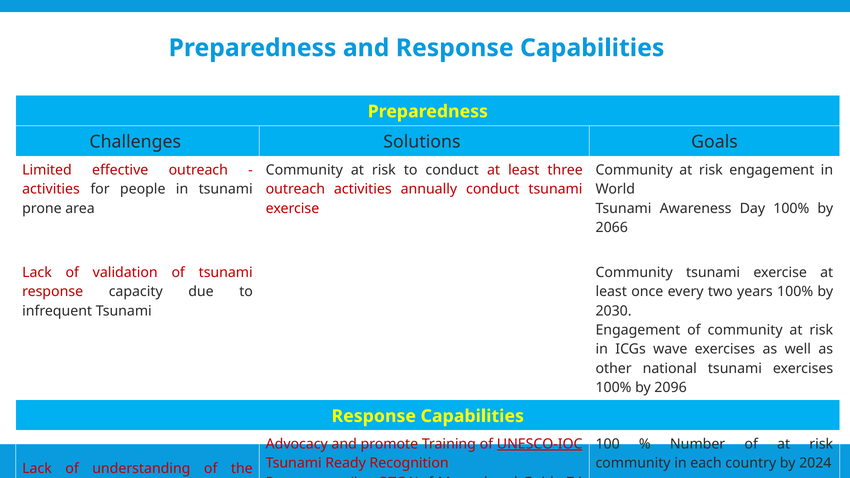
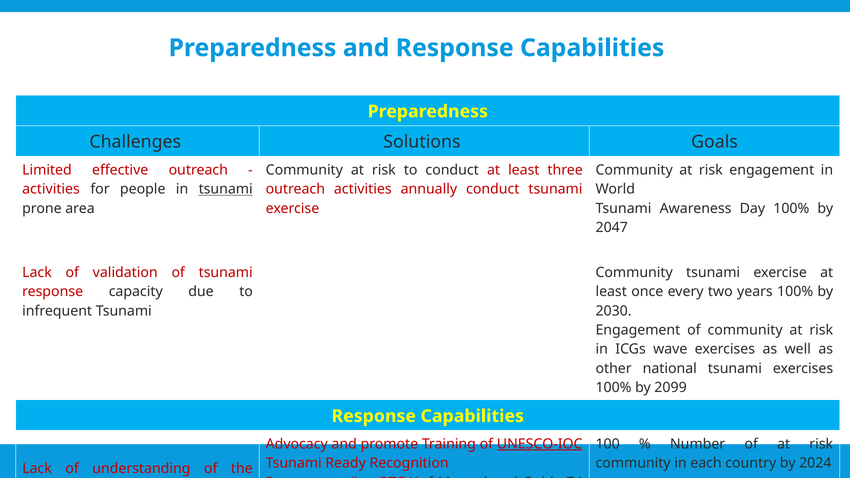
tsunami at (226, 189) underline: none -> present
2066: 2066 -> 2047
2096: 2096 -> 2099
